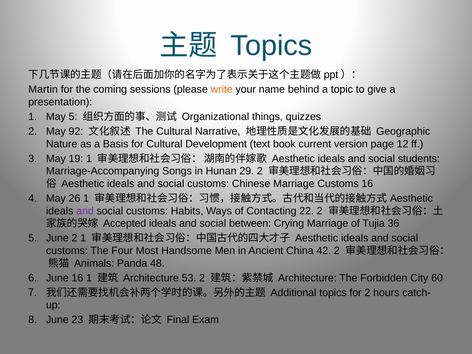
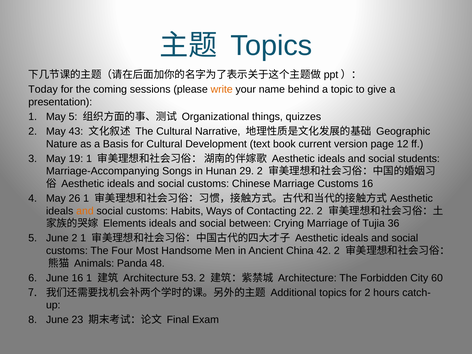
Martin: Martin -> Today
92: 92 -> 43
and at (85, 211) colour: purple -> orange
Accepted: Accepted -> Elements
